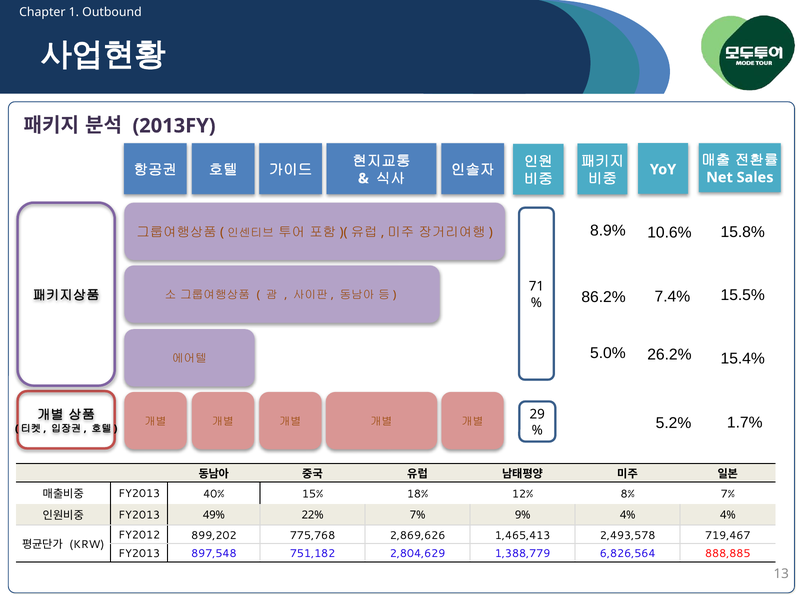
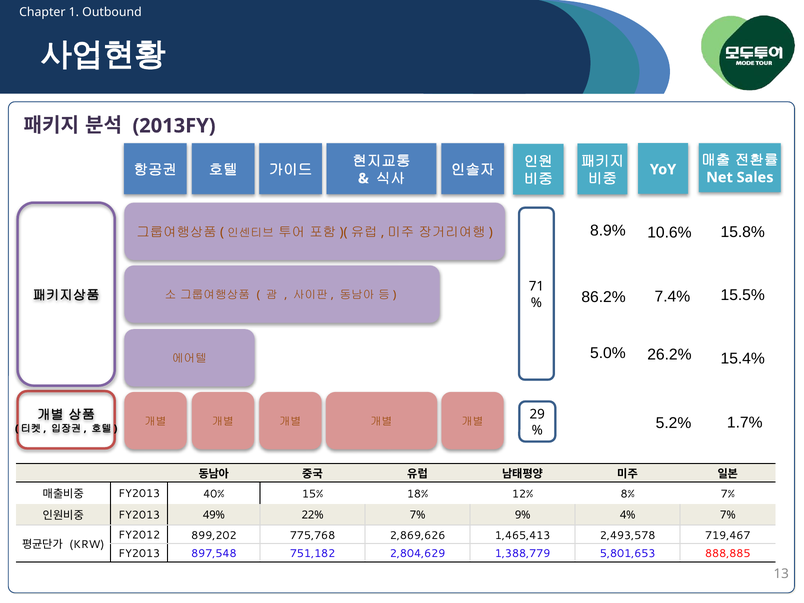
4% 4%: 4% -> 7%
6,826,564: 6,826,564 -> 5,801,653
